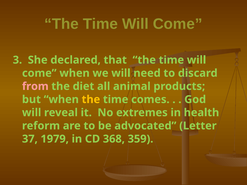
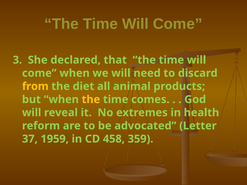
from colour: pink -> yellow
1979: 1979 -> 1959
368: 368 -> 458
